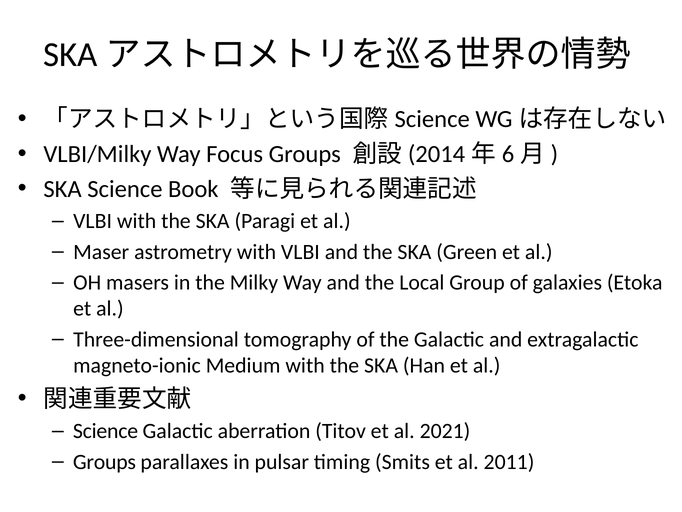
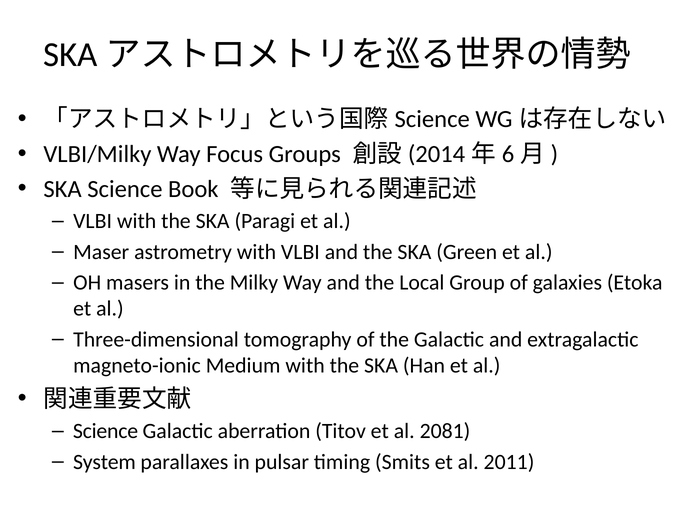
2021: 2021 -> 2081
Groups at (104, 461): Groups -> System
